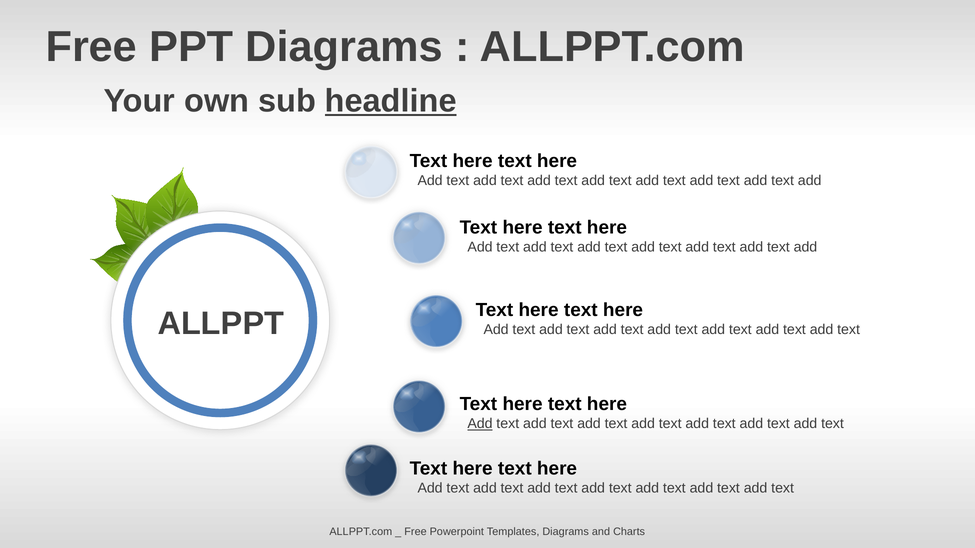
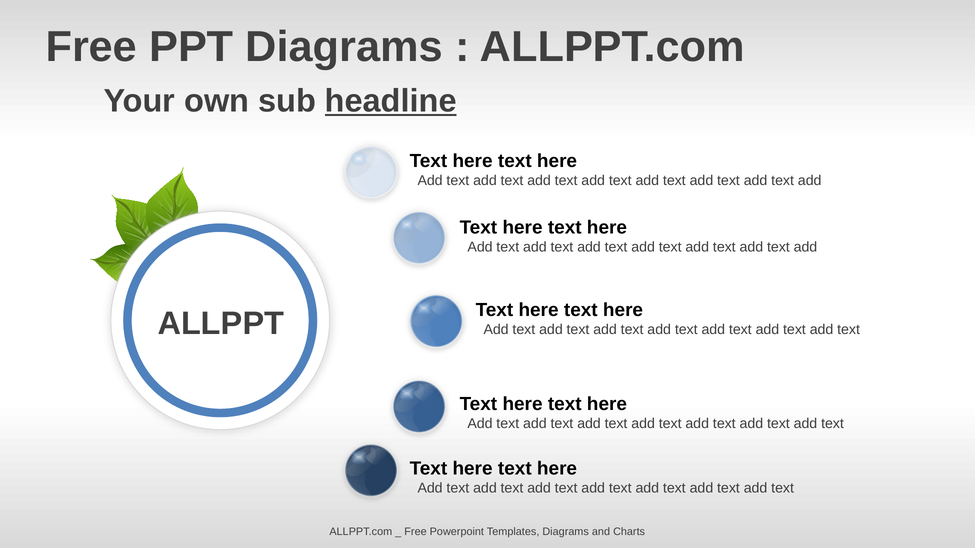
Add at (480, 424) underline: present -> none
